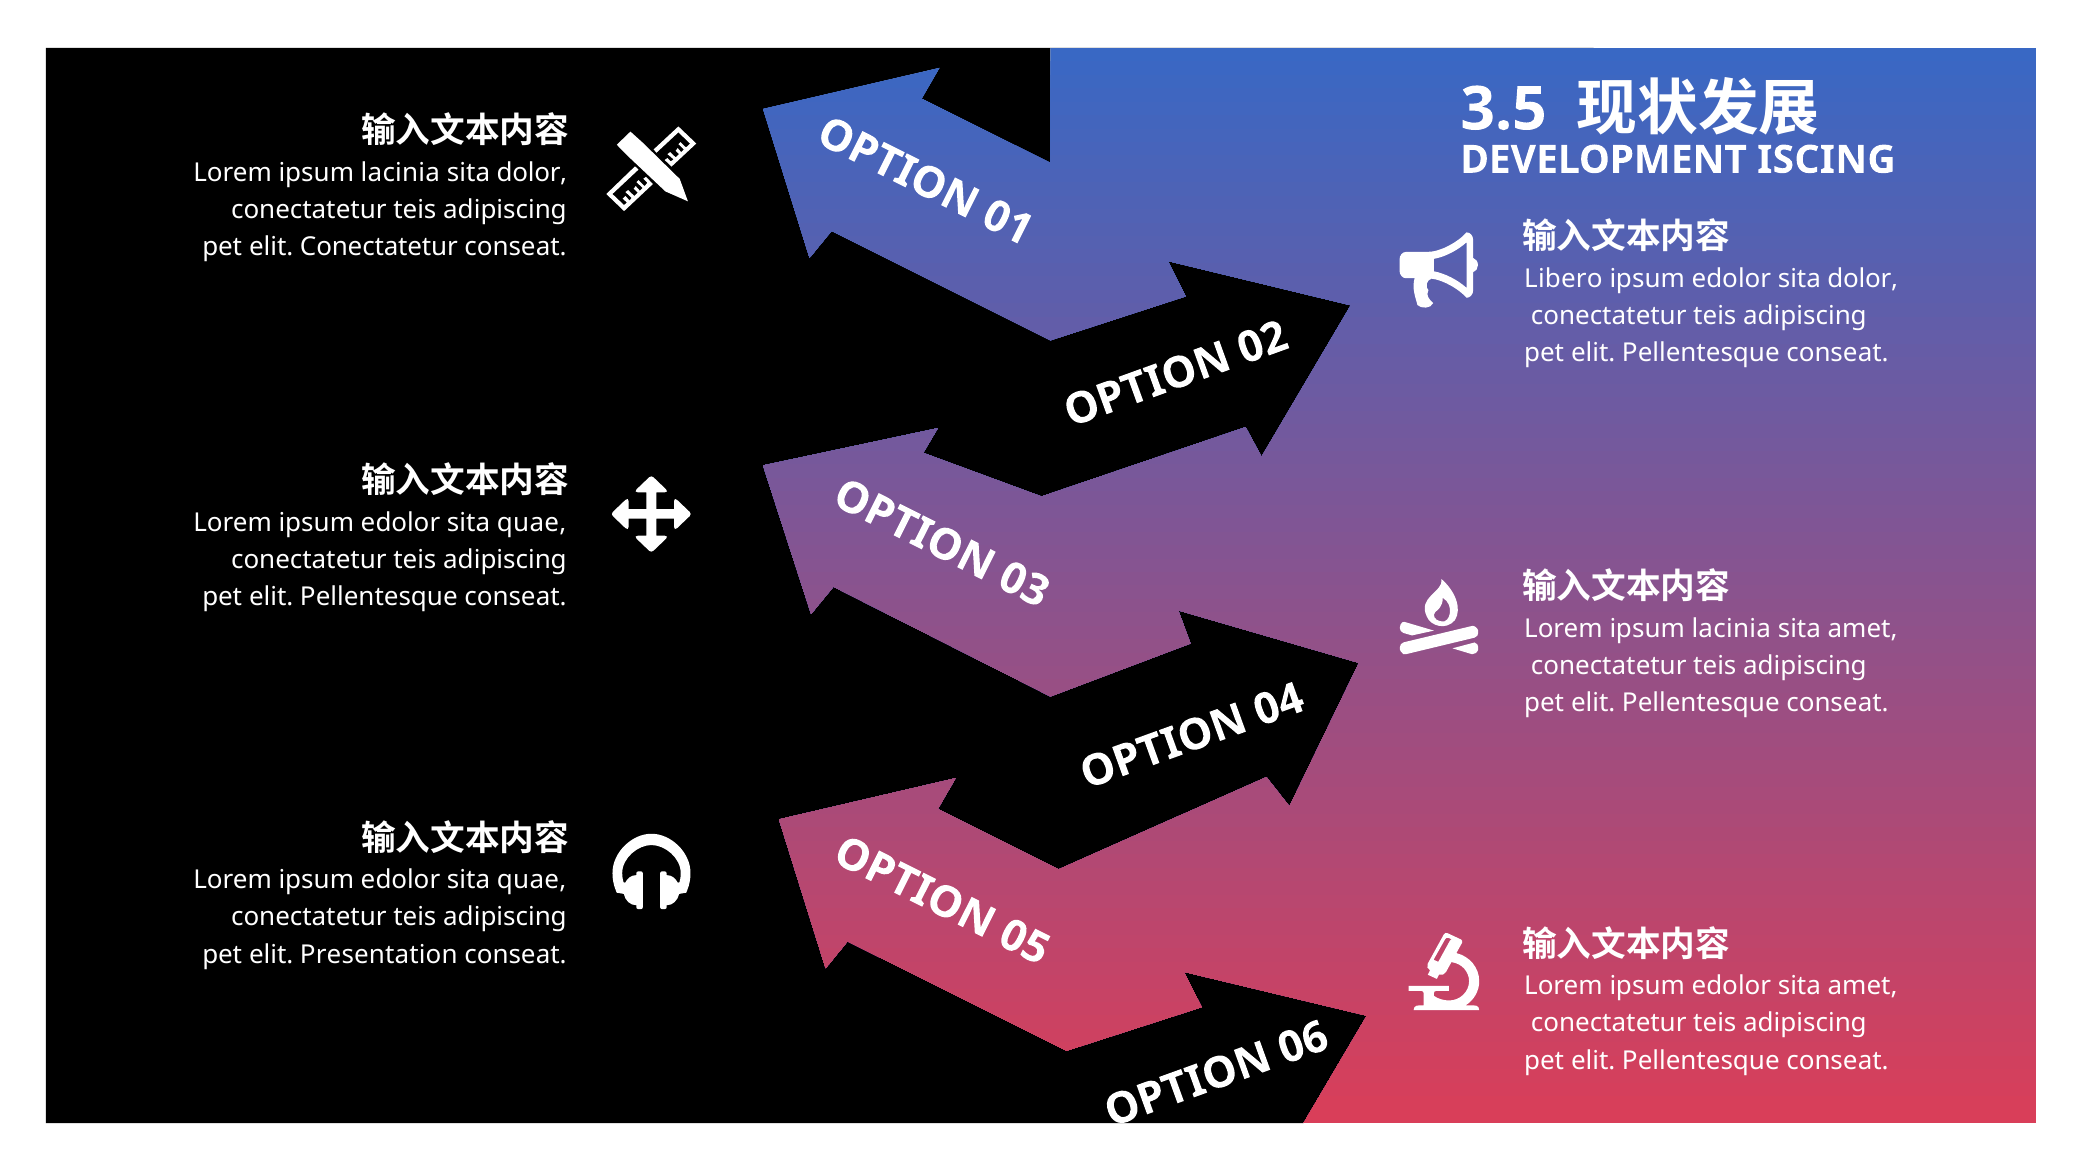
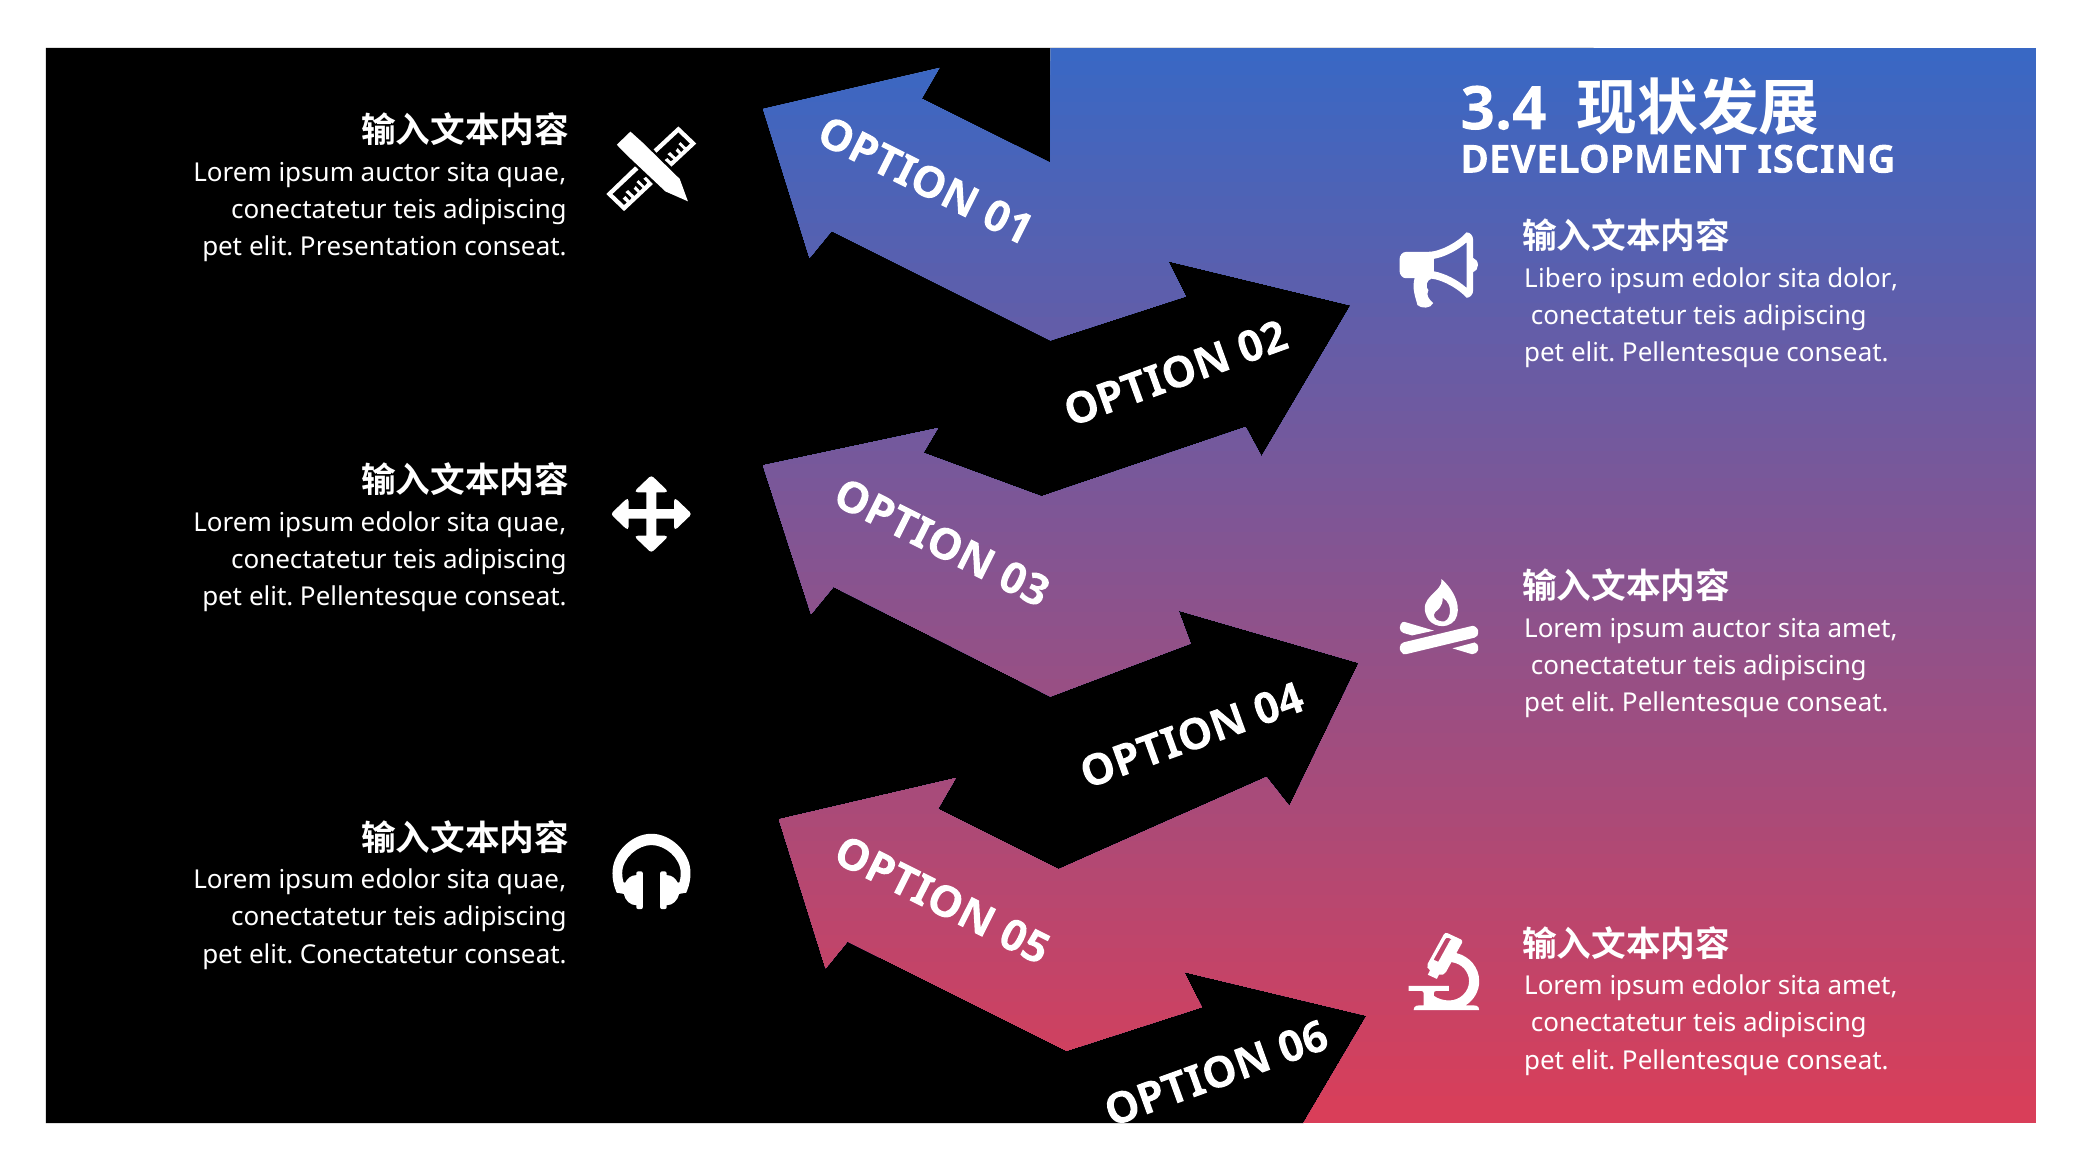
3.5: 3.5 -> 3.4
lacinia at (400, 172): lacinia -> auctor
dolor at (532, 172): dolor -> quae
elit Conectatetur: Conectatetur -> Presentation
lacinia at (1731, 628): lacinia -> auctor
elit Presentation: Presentation -> Conectatetur
